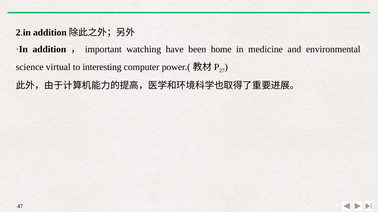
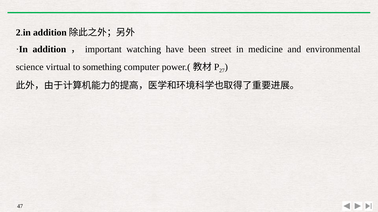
home: home -> street
interesting: interesting -> something
